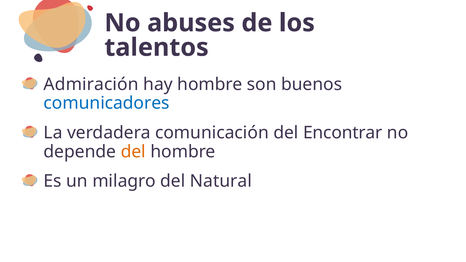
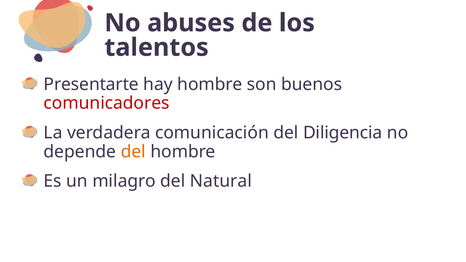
Admiración: Admiración -> Presentarte
comunicadores colour: blue -> red
Encontrar: Encontrar -> Diligencia
